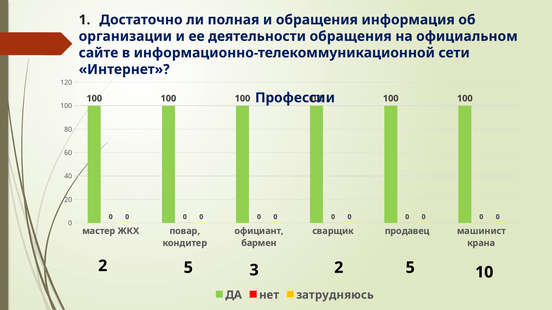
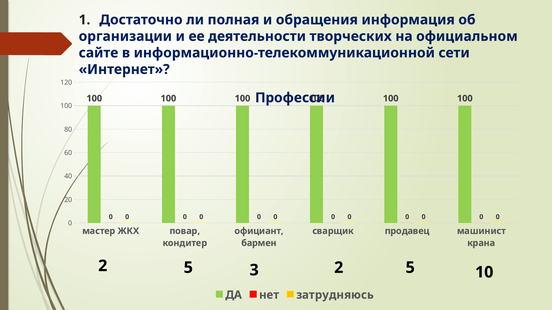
деятельности обращения: обращения -> творческих
